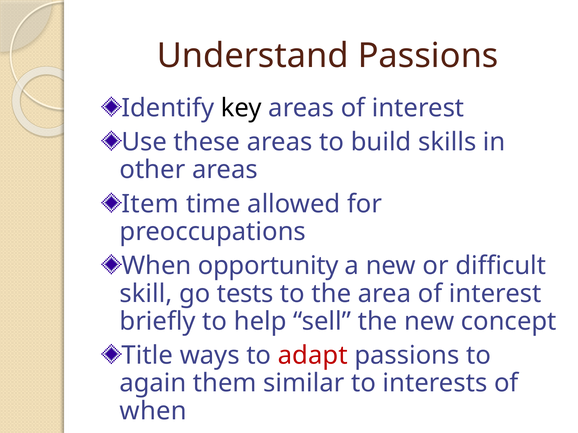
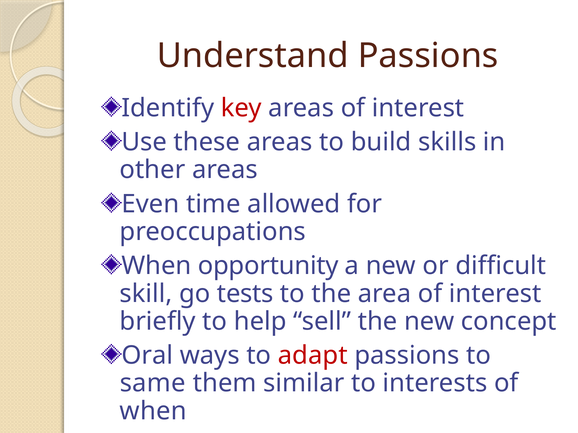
key colour: black -> red
Item: Item -> Even
Title: Title -> Oral
again: again -> same
